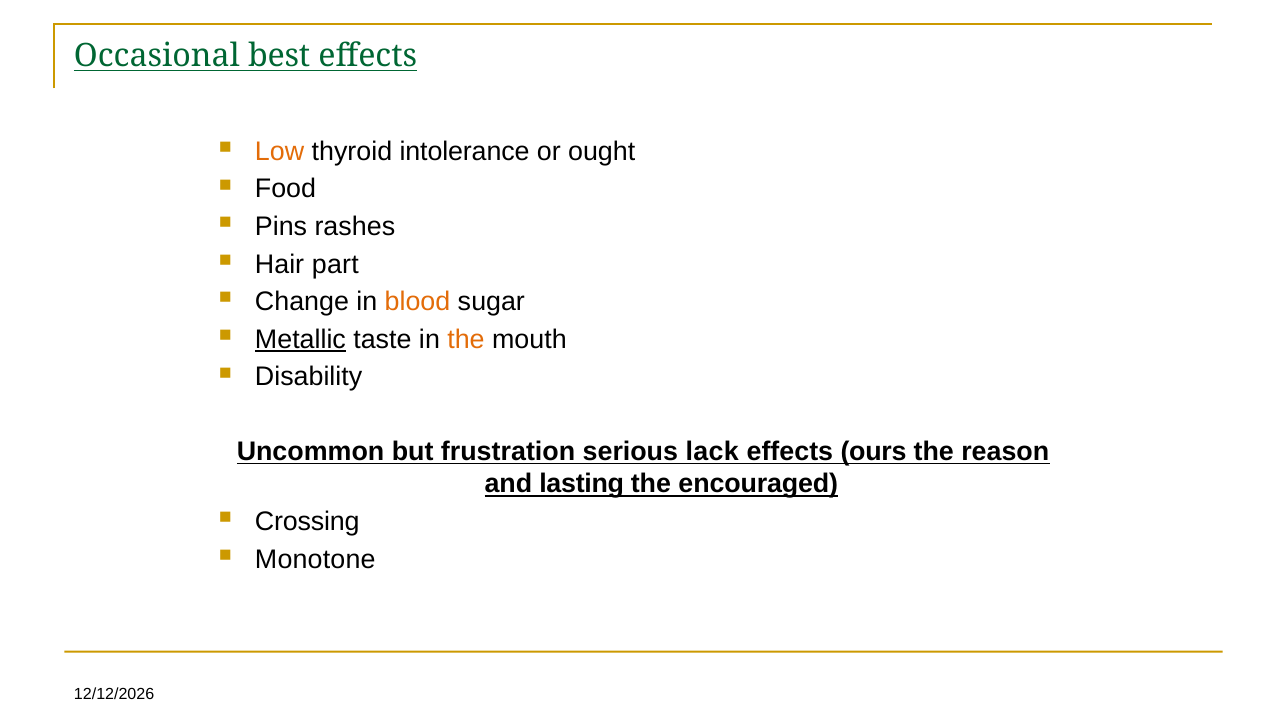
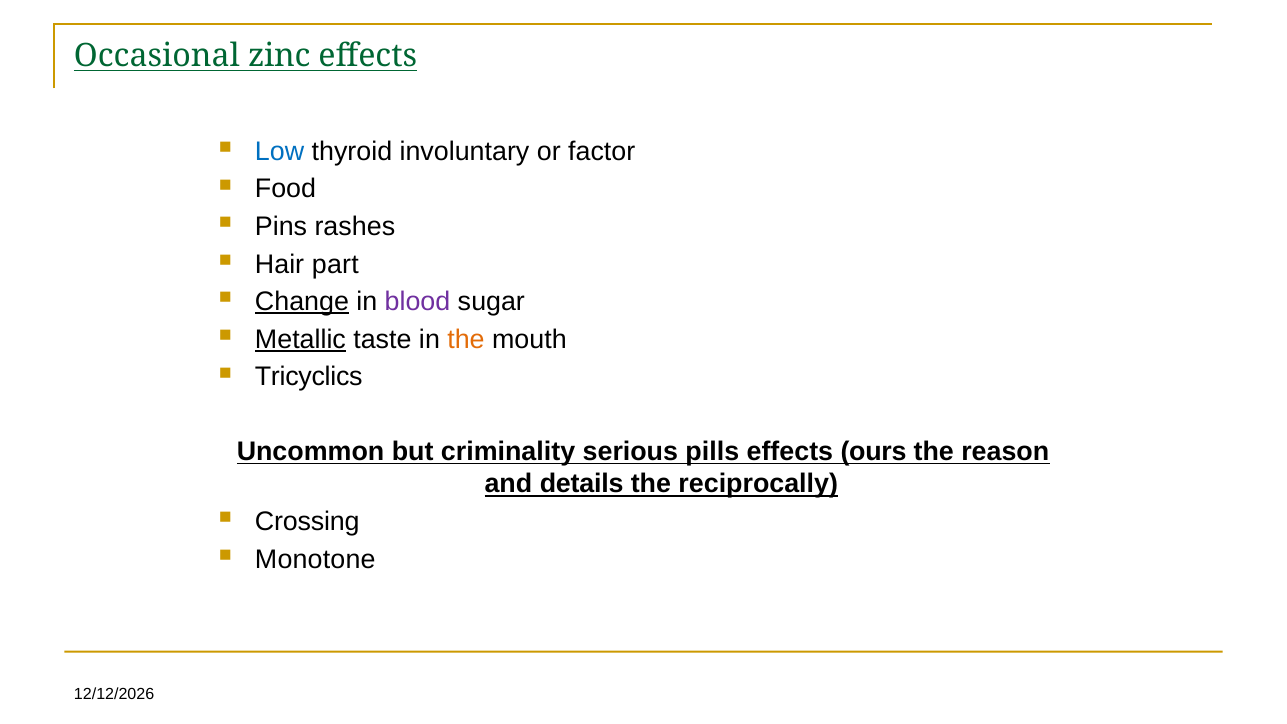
best: best -> zinc
Low colour: orange -> blue
intolerance: intolerance -> involuntary
ought: ought -> factor
Change underline: none -> present
blood colour: orange -> purple
Disability: Disability -> Tricyclics
frustration: frustration -> criminality
lack: lack -> pills
lasting: lasting -> details
encouraged: encouraged -> reciprocally
